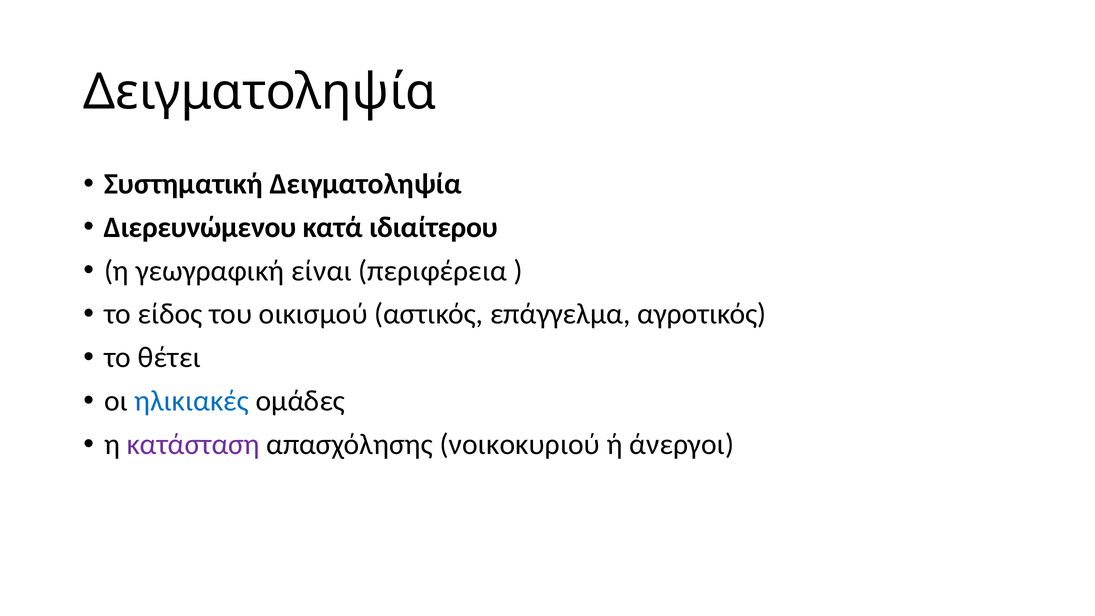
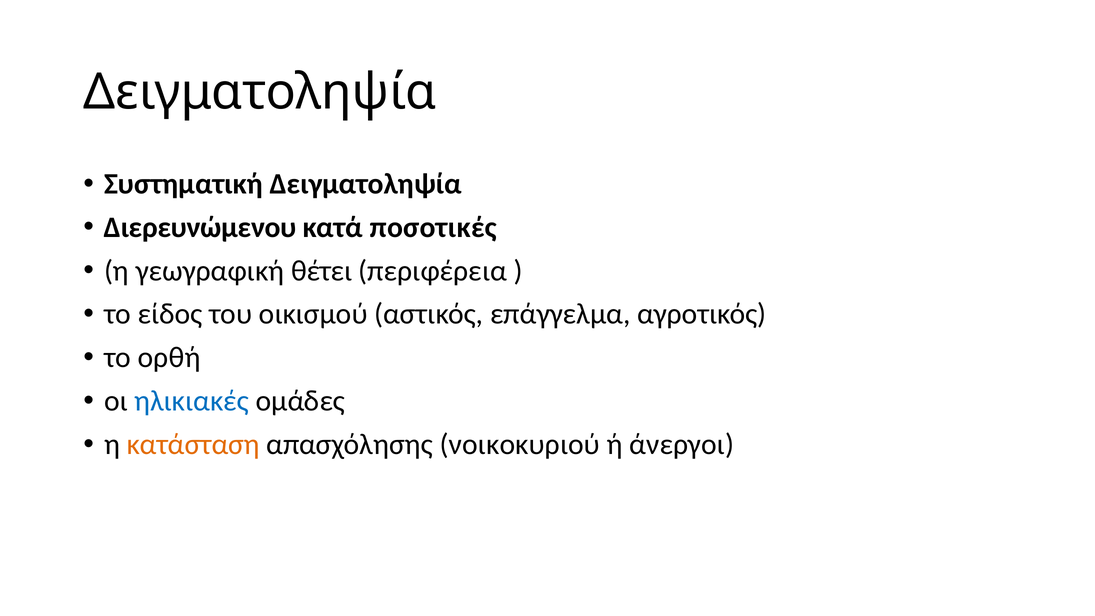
ιδιαίτερου: ιδιαίτερου -> ποσοτικές
είναι: είναι -> θέτει
θέτει: θέτει -> ορθή
κατάσταση colour: purple -> orange
